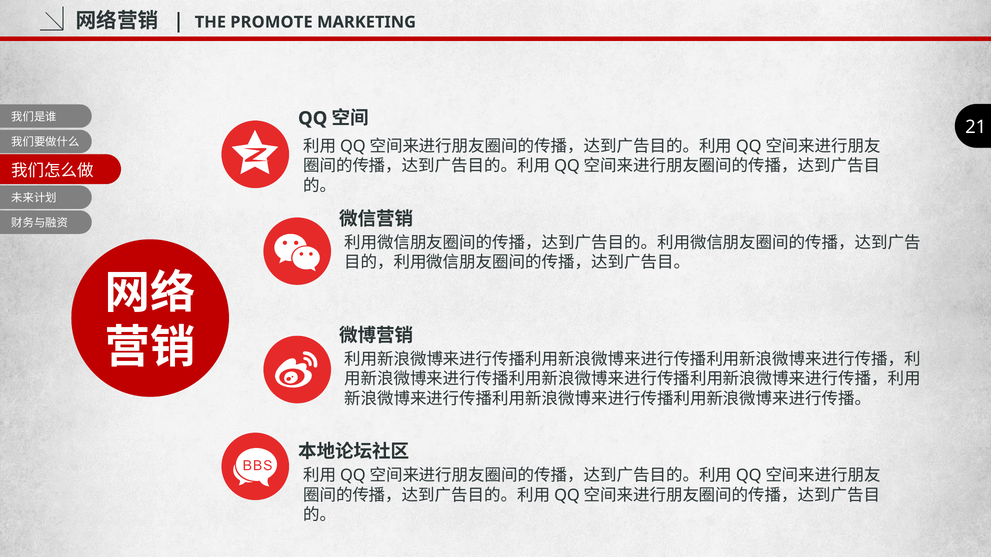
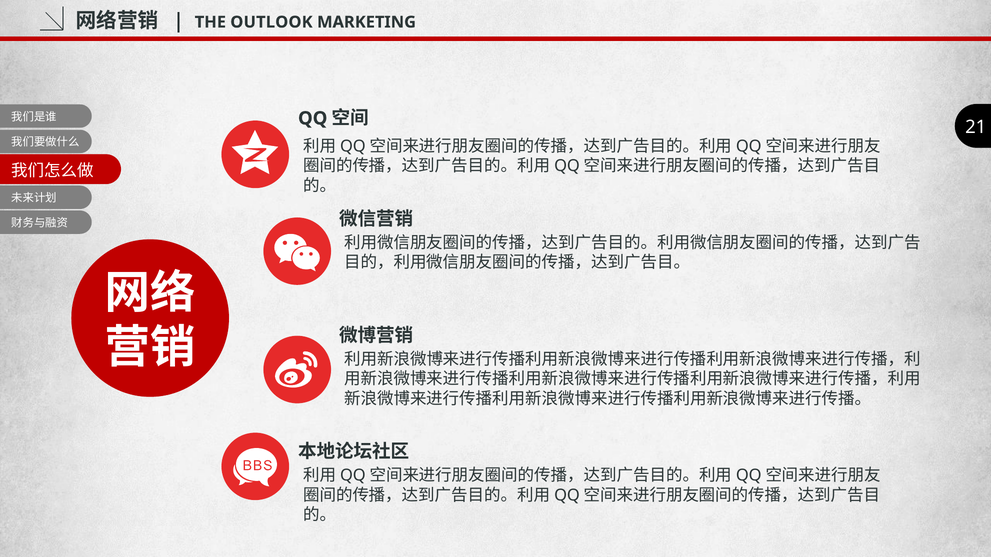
PROMOTE: PROMOTE -> OUTLOOK
